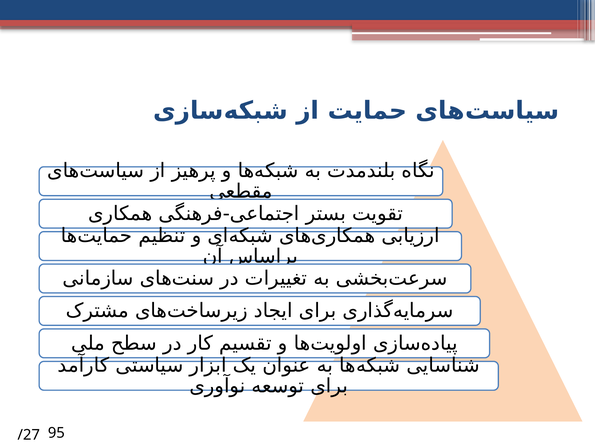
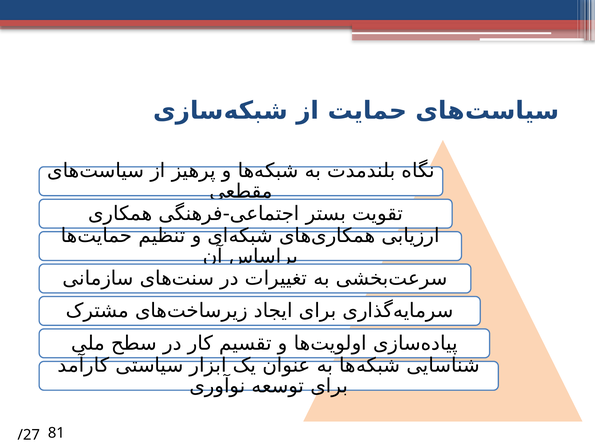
95: 95 -> 81
